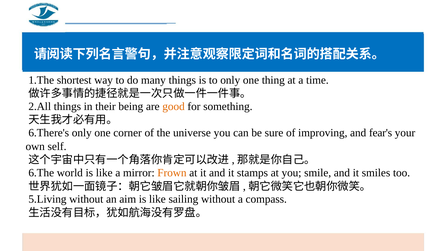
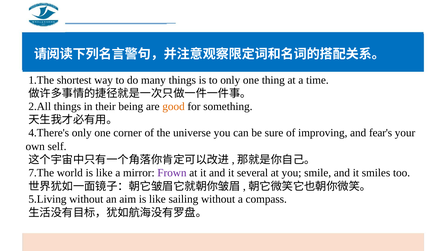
6.There's: 6.There's -> 4.There's
6.The: 6.The -> 7.The
Frown colour: orange -> purple
stamps: stamps -> several
